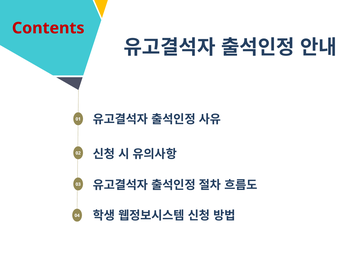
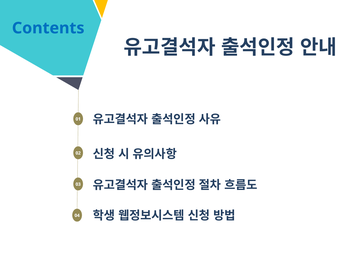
Contents colour: red -> blue
